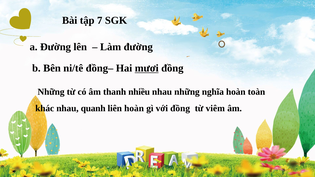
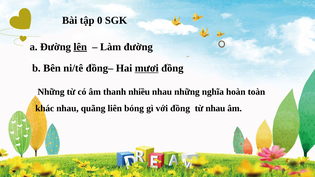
7: 7 -> 0
lên underline: none -> present
quanh: quanh -> quãng
liên hoàn: hoàn -> bóng
từ viêm: viêm -> nhau
